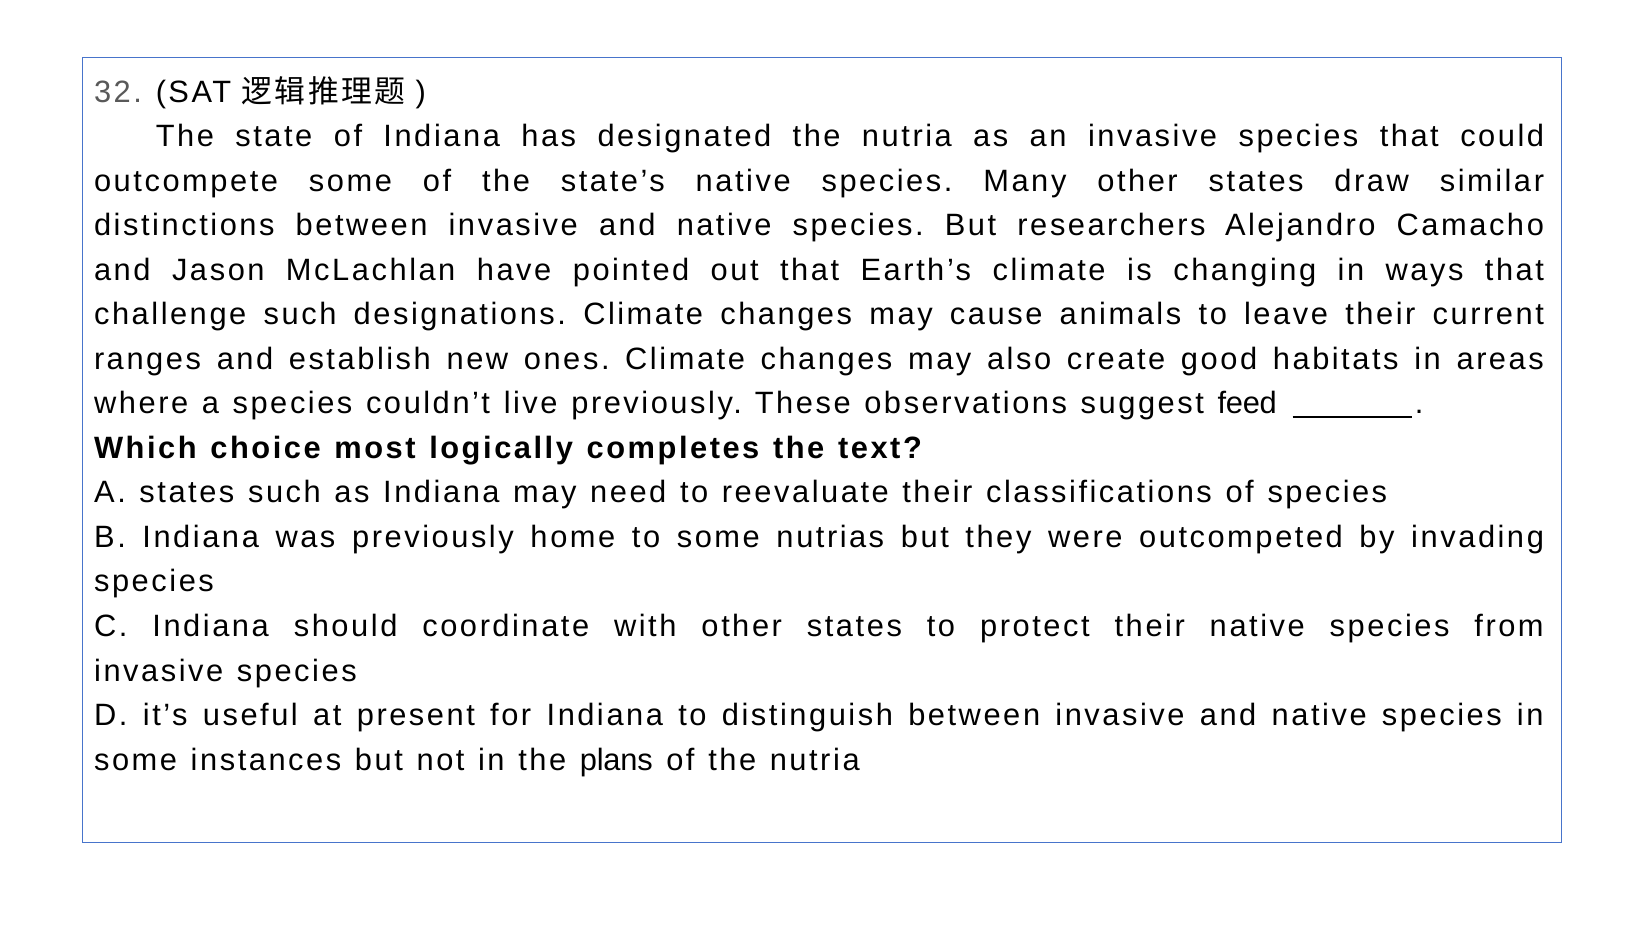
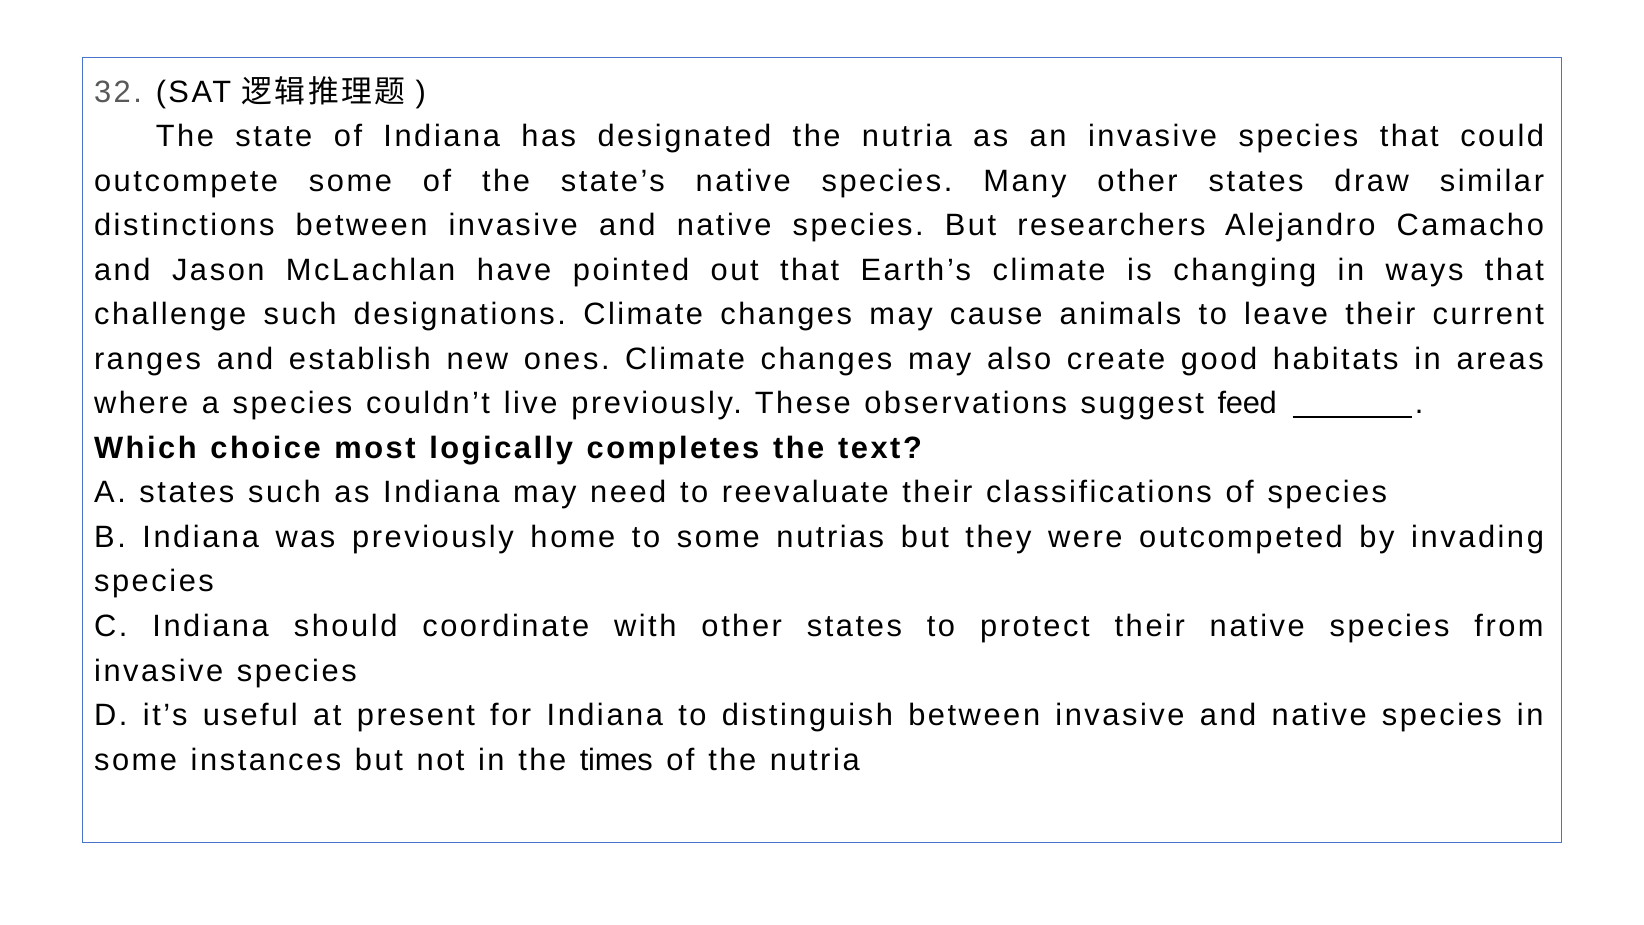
plans: plans -> times
